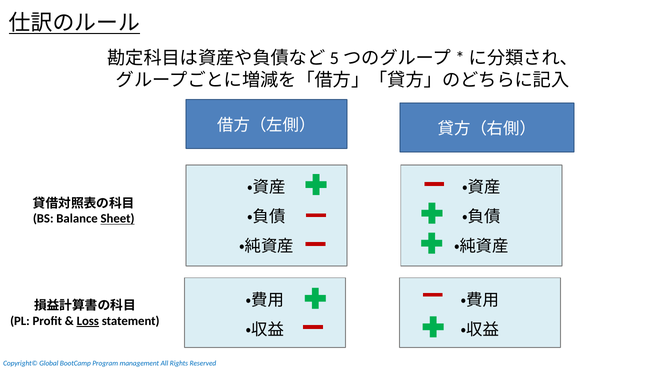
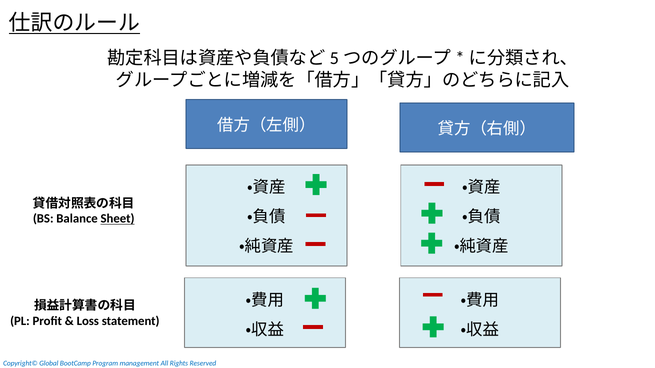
Loss underline: present -> none
